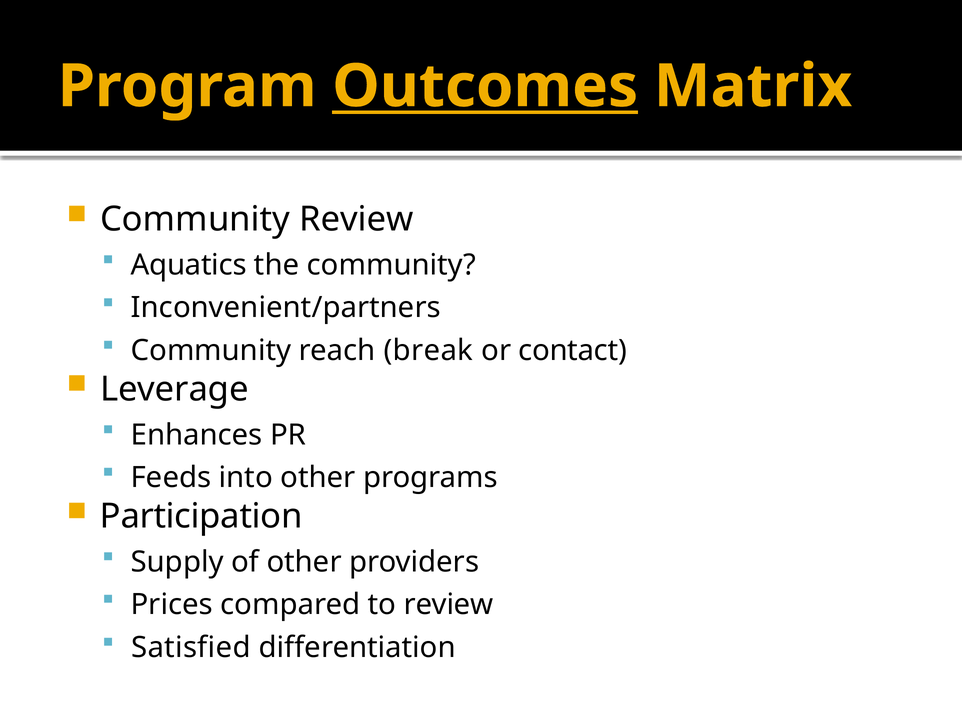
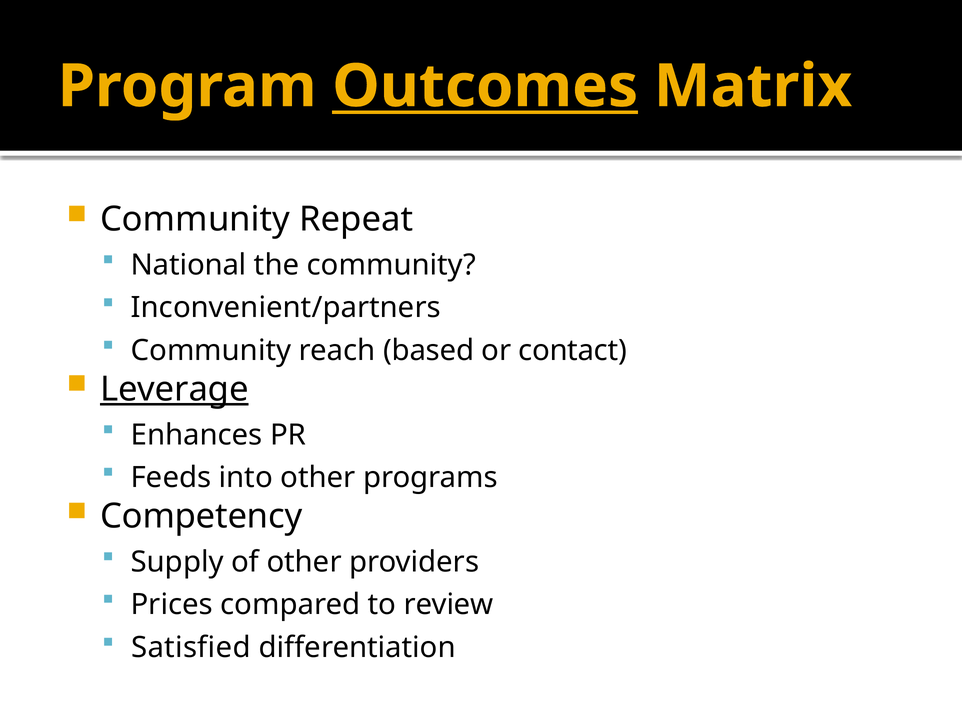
Community Review: Review -> Repeat
Aquatics: Aquatics -> National
break: break -> based
Leverage underline: none -> present
Participation: Participation -> Competency
